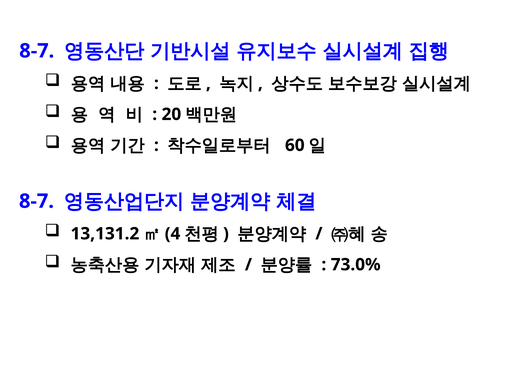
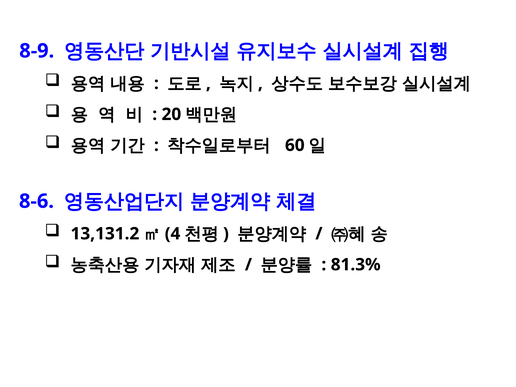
8-7 at (37, 51): 8-7 -> 8-9
8-7 at (36, 201): 8-7 -> 8-6
73.0%: 73.0% -> 81.3%
